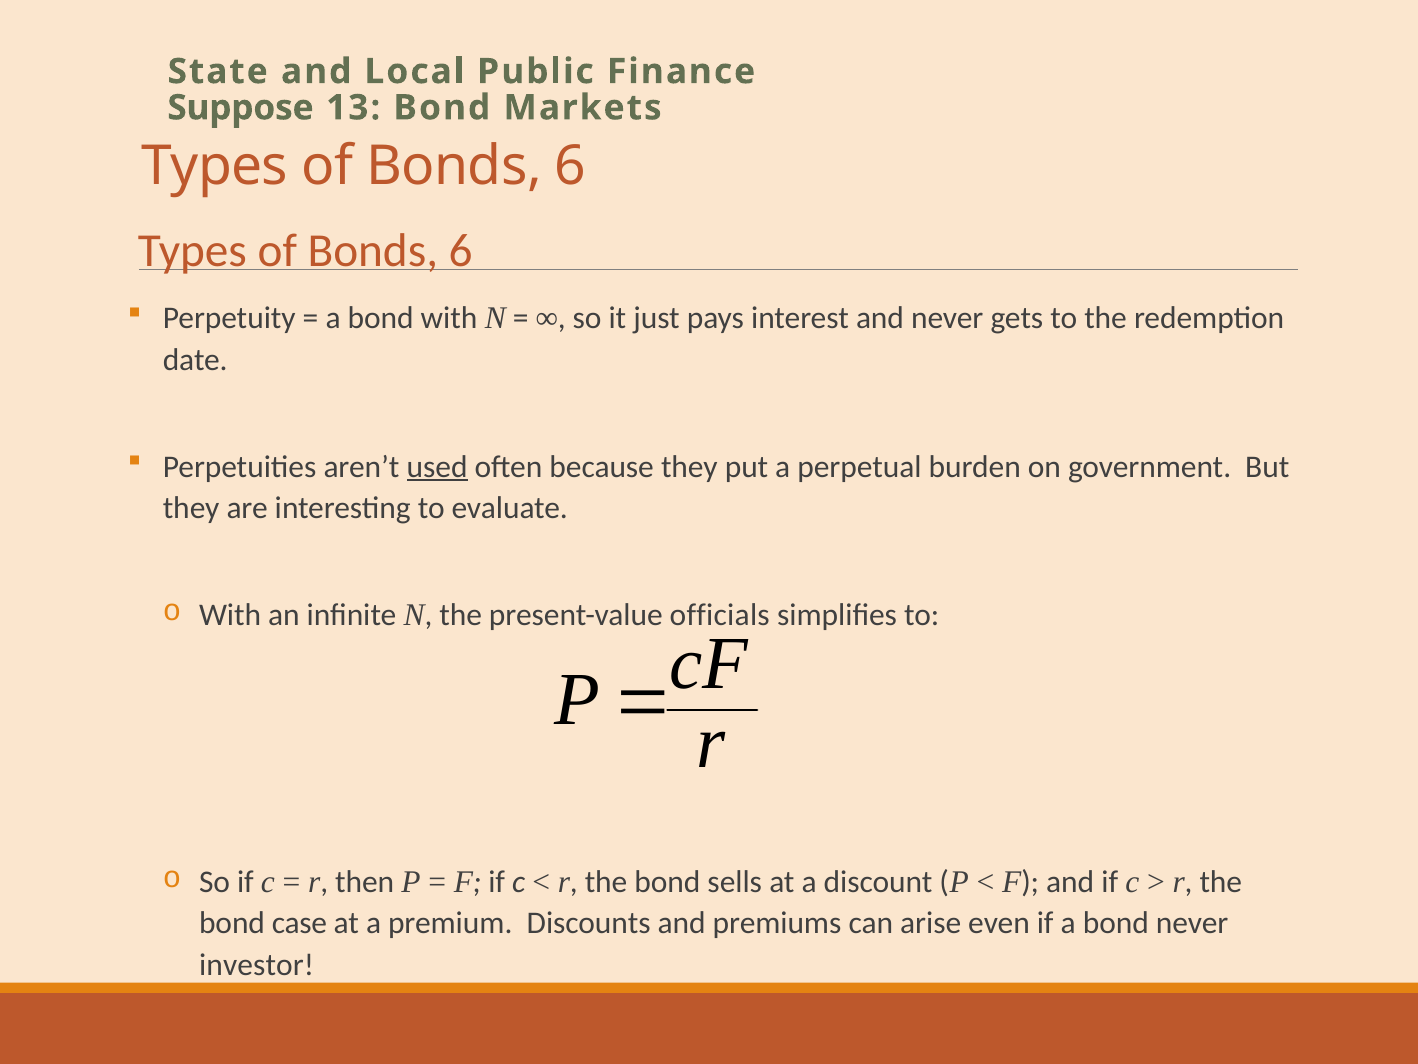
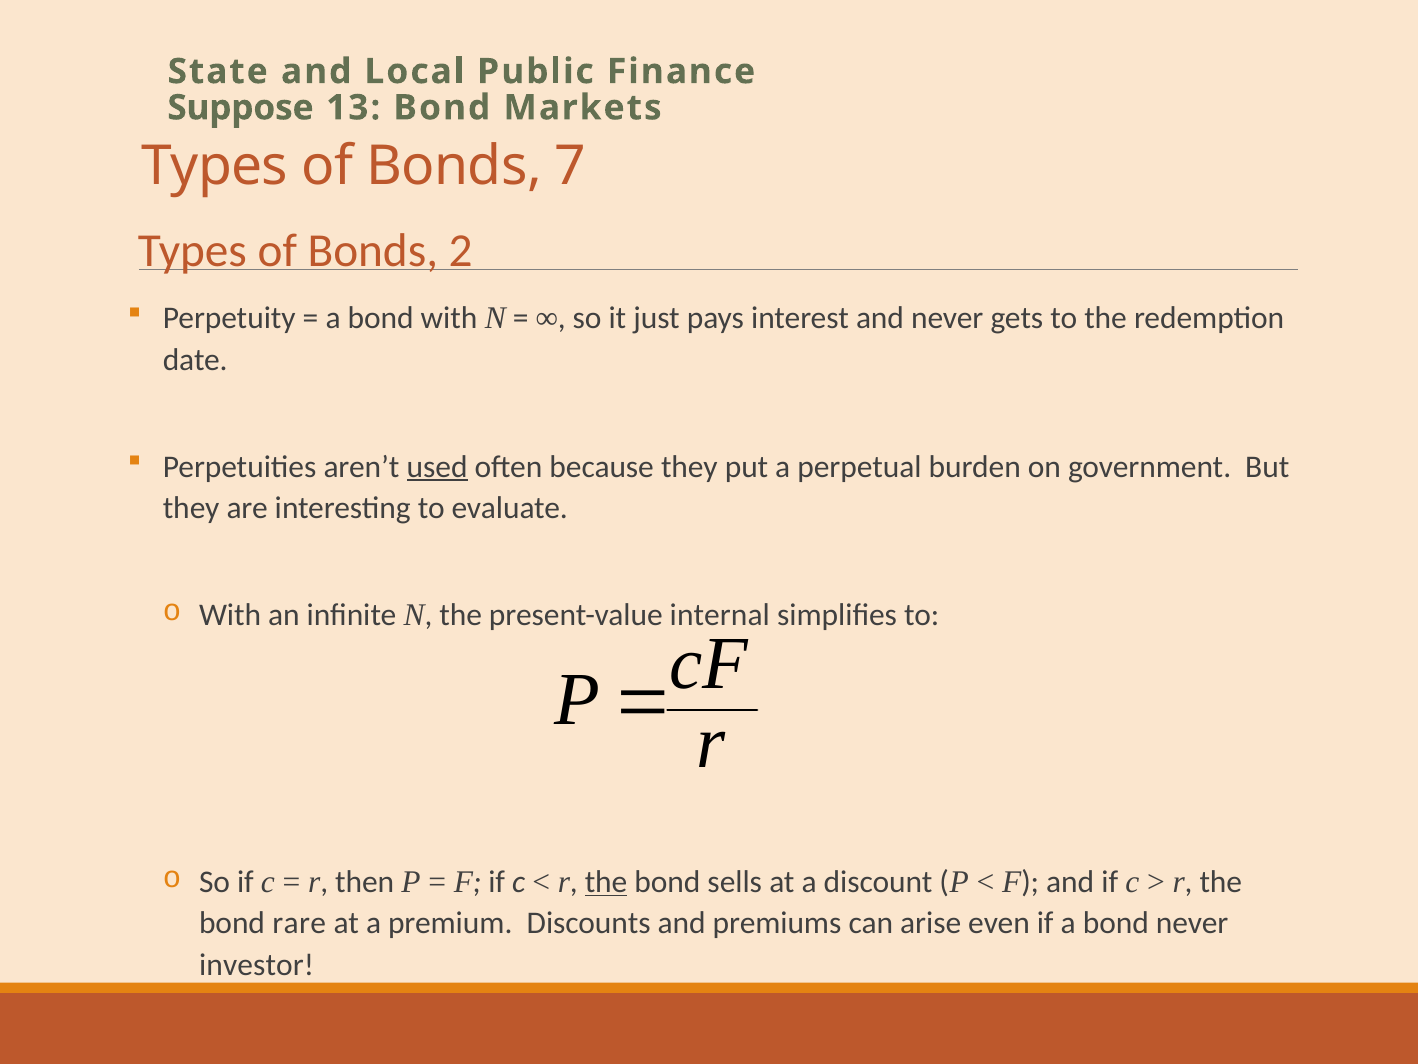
6 at (571, 167): 6 -> 7
6 at (461, 251): 6 -> 2
officials: officials -> internal
the at (606, 882) underline: none -> present
case: case -> rare
